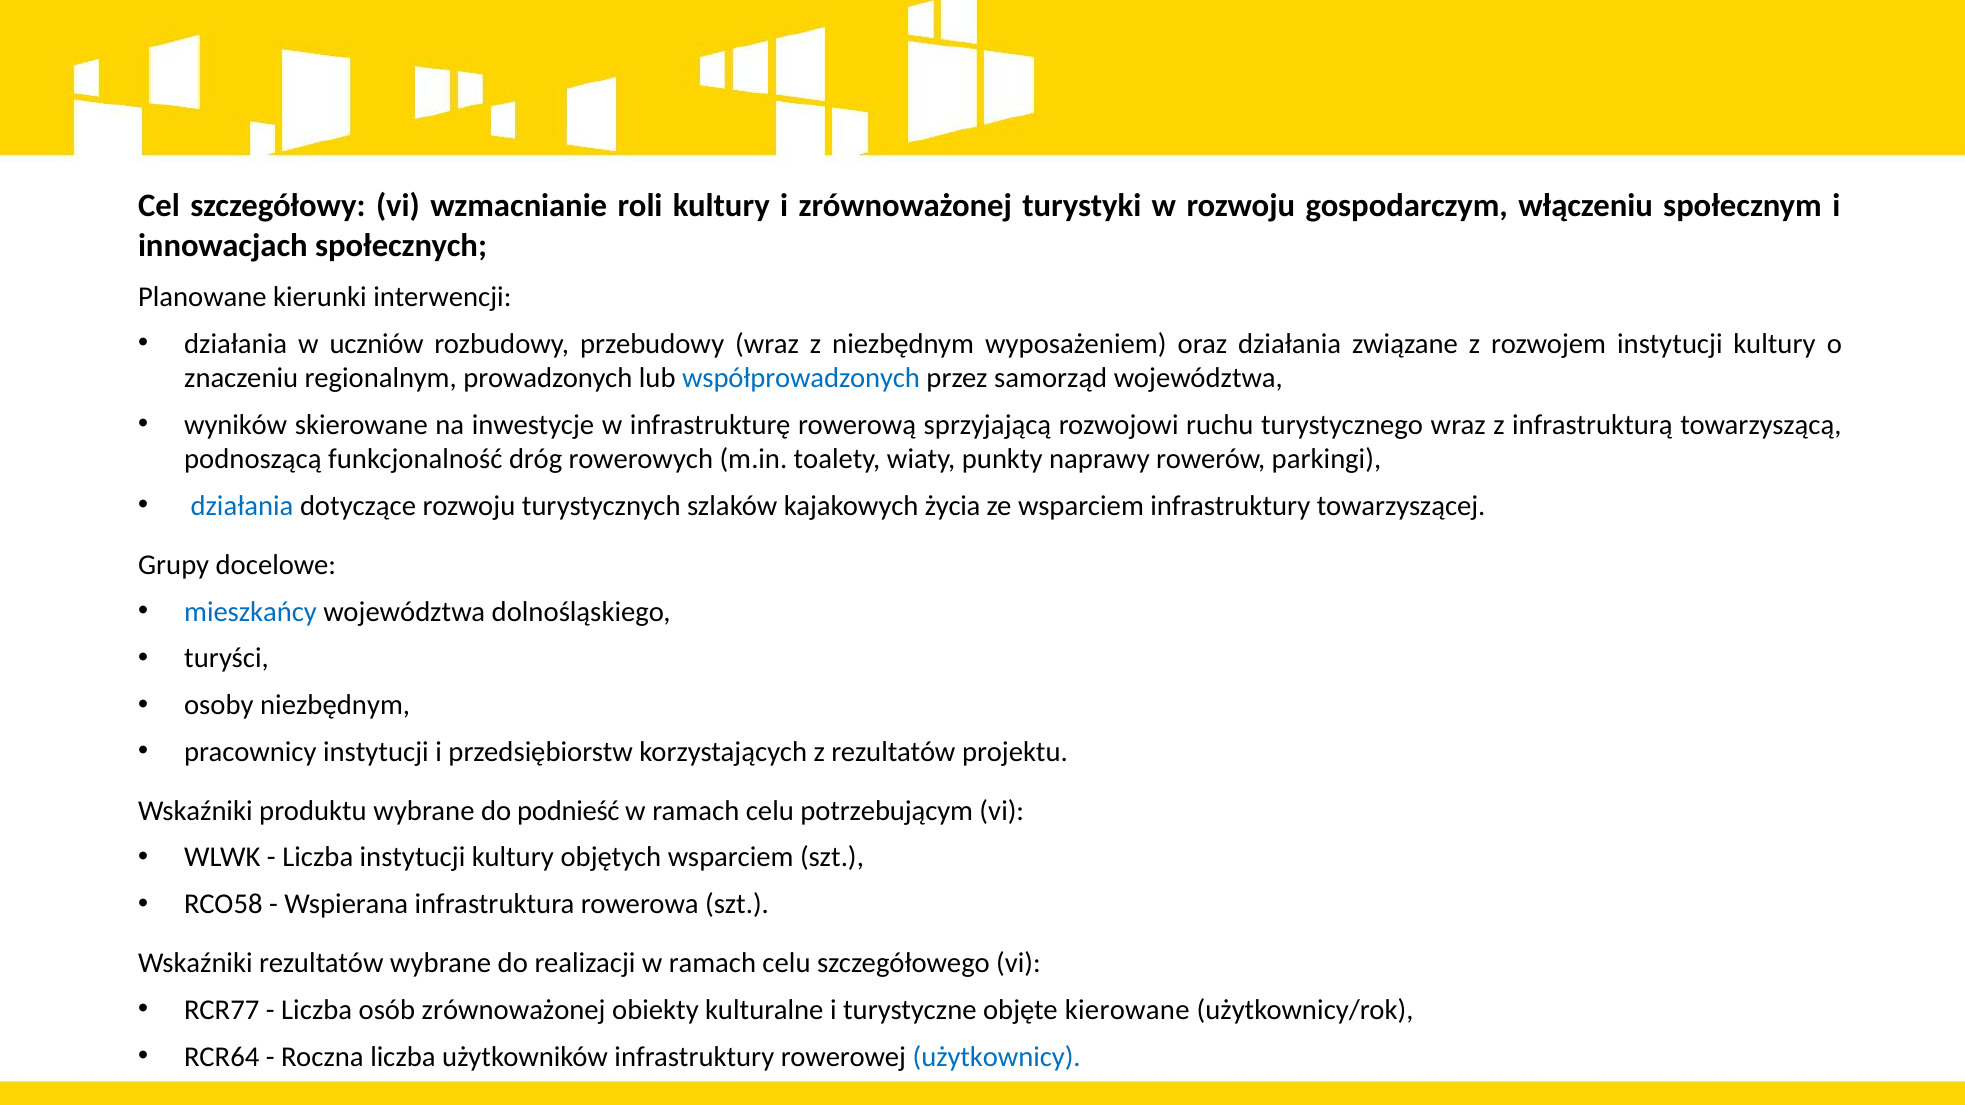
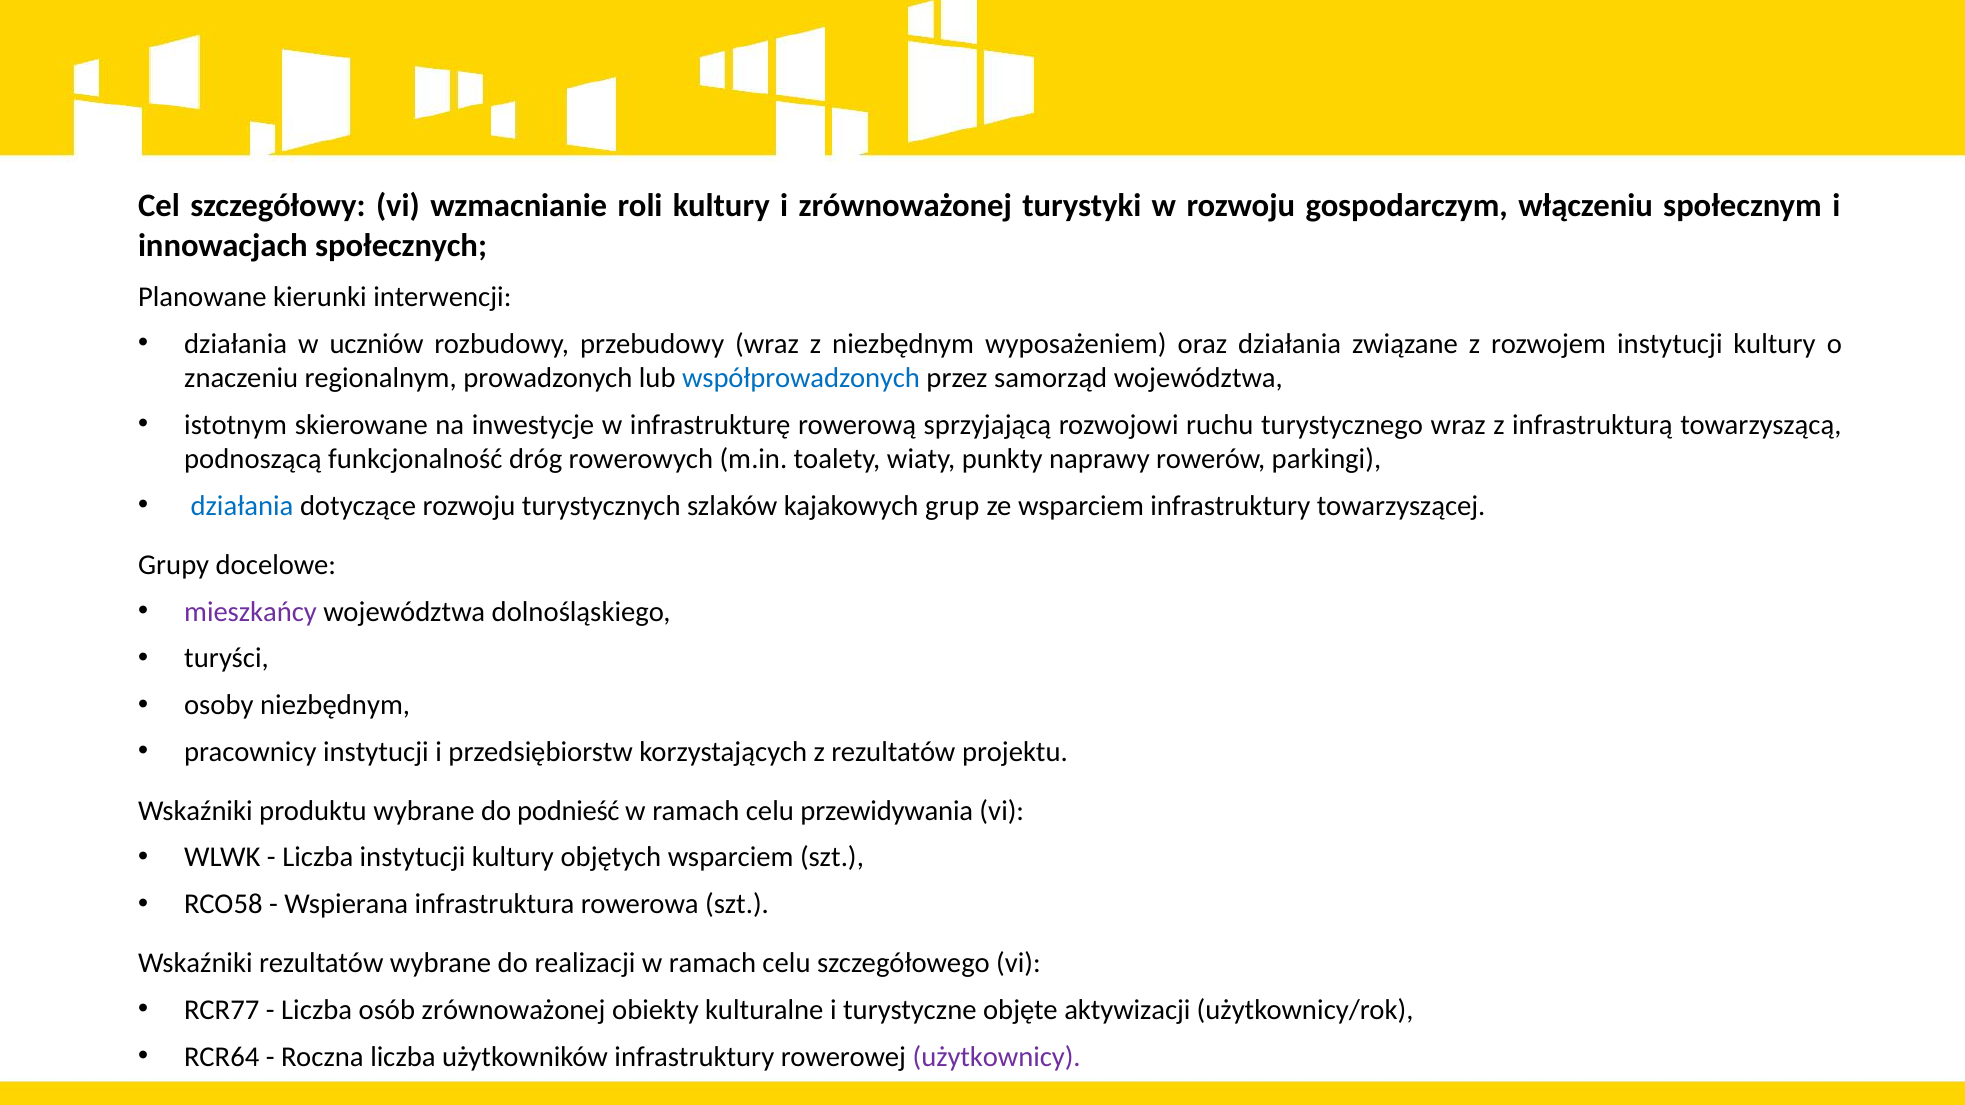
wyników: wyników -> istotnym
życia: życia -> grup
mieszkańcy colour: blue -> purple
potrzebującym: potrzebującym -> przewidywania
kierowane: kierowane -> aktywizacji
użytkownicy colour: blue -> purple
